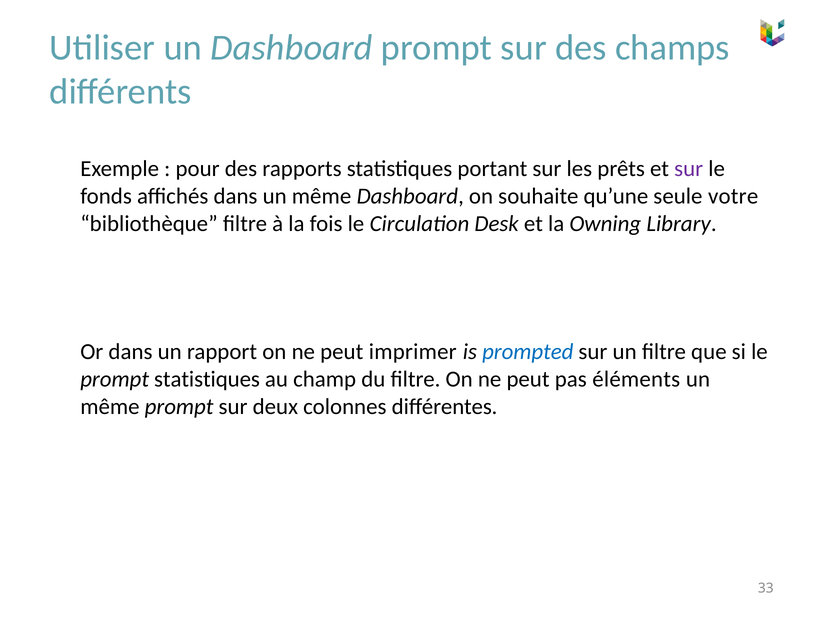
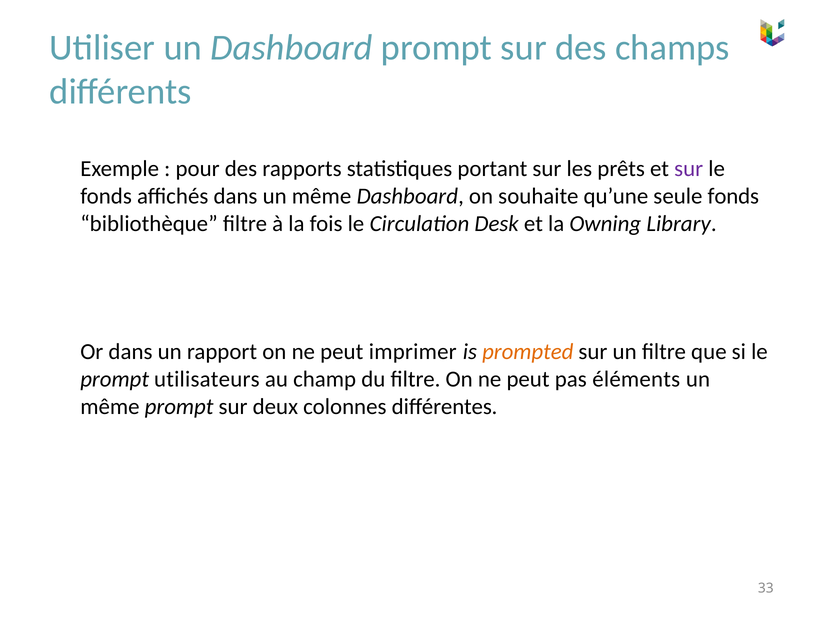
seule votre: votre -> fonds
prompted colour: blue -> orange
prompt statistiques: statistiques -> utilisateurs
